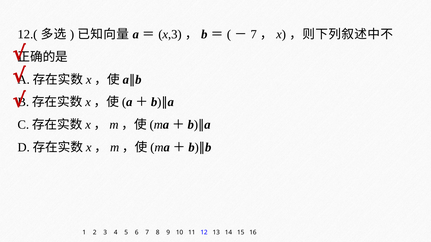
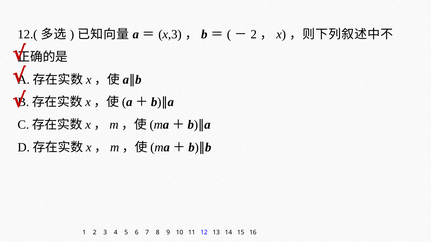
7 at (254, 34): 7 -> 2
